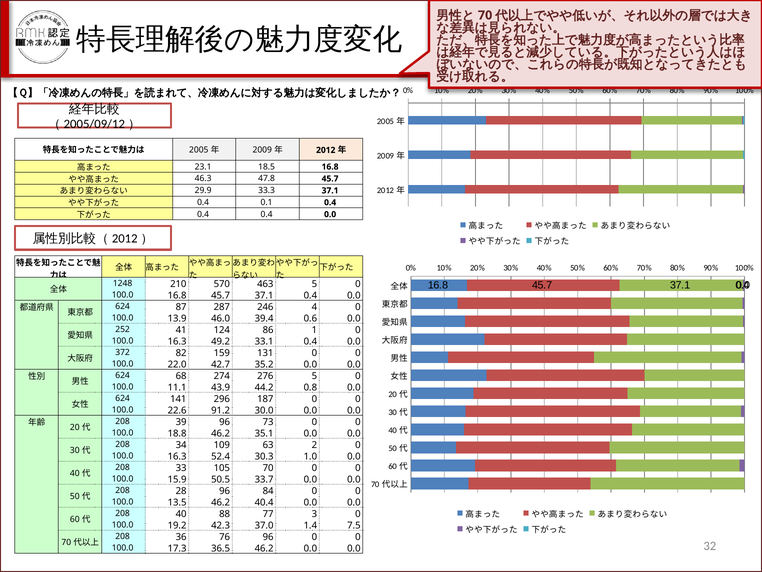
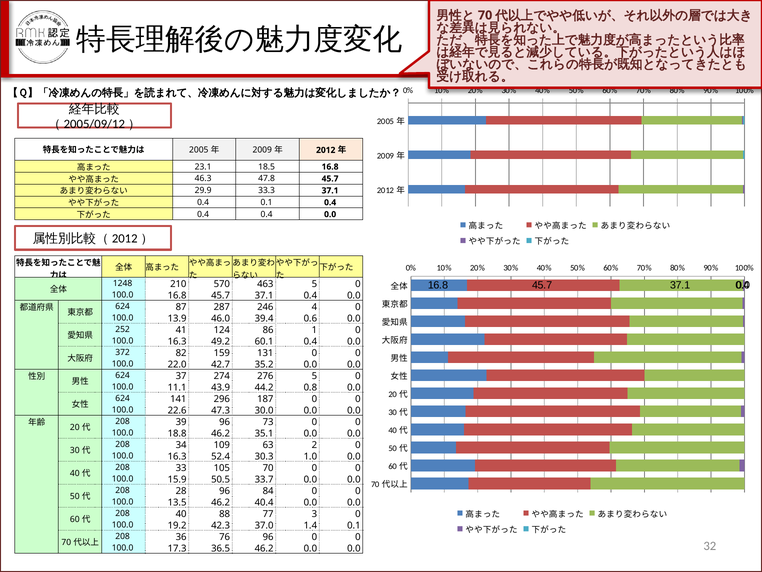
33.1: 33.1 -> 60.1
68: 68 -> 37
91.2: 91.2 -> 47.3
1.4 7.5: 7.5 -> 0.1
